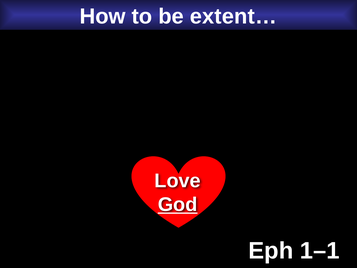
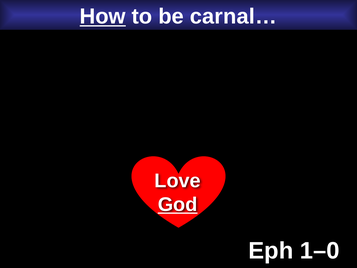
How underline: none -> present
extent…: extent… -> carnal…
1–1: 1–1 -> 1–0
